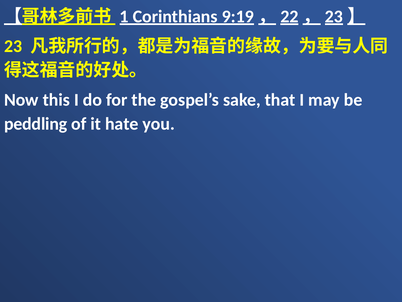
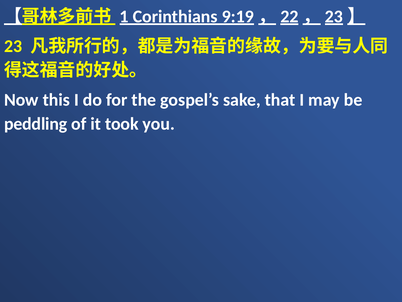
hate: hate -> took
